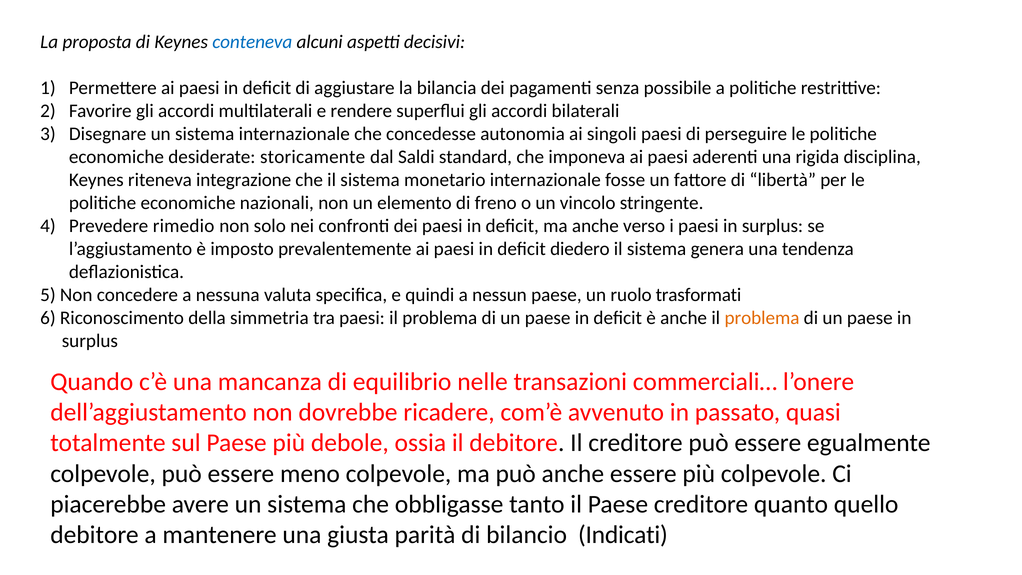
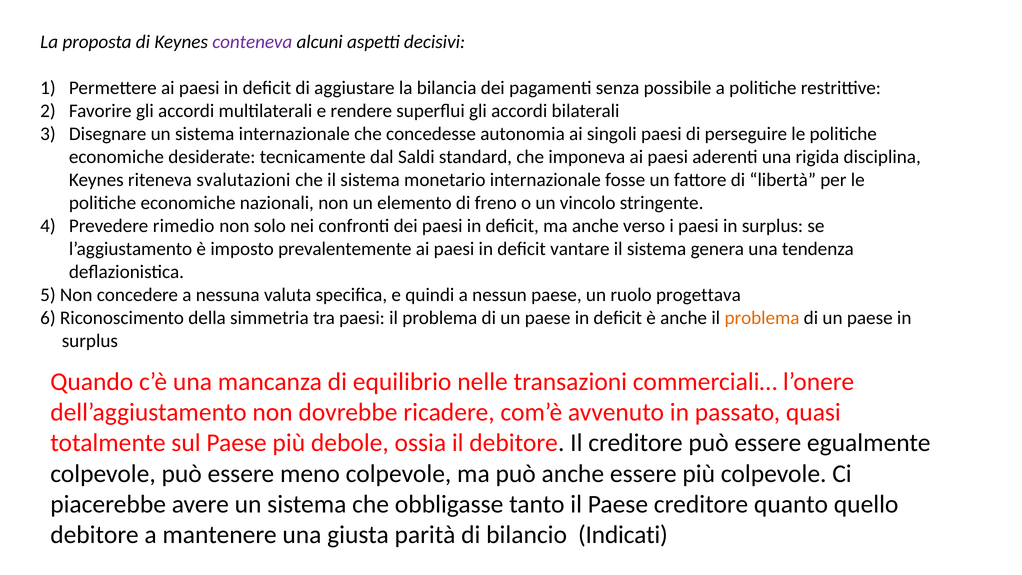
conteneva colour: blue -> purple
storicamente: storicamente -> tecnicamente
integrazione: integrazione -> svalutazioni
diedero: diedero -> vantare
trasformati: trasformati -> progettava
